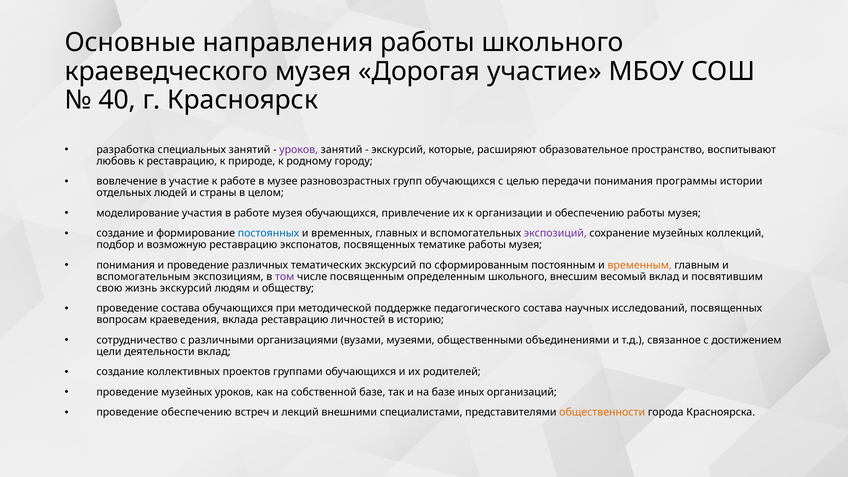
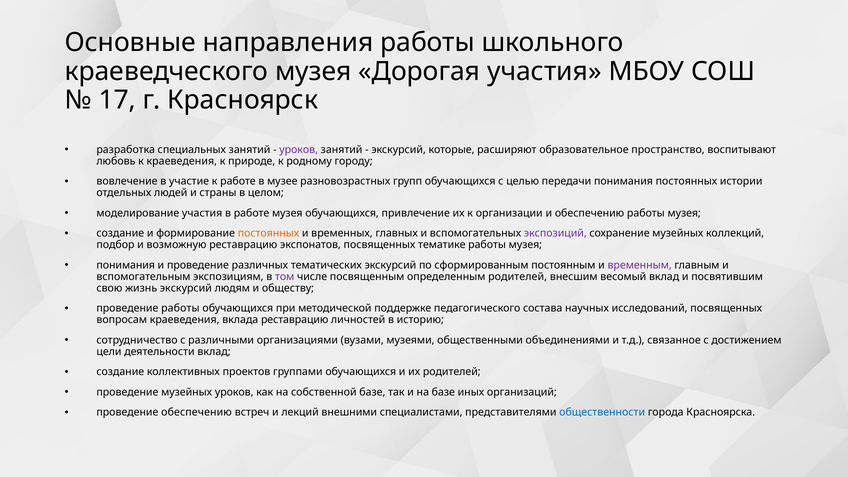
Дорогая участие: участие -> участия
40: 40 -> 17
к реставрацию: реставрацию -> краеведения
понимания программы: программы -> постоянных
постоянных at (268, 233) colour: blue -> orange
временным colour: orange -> purple
определенным школьного: школьного -> родителей
проведение состава: состава -> работы
общественности colour: orange -> blue
